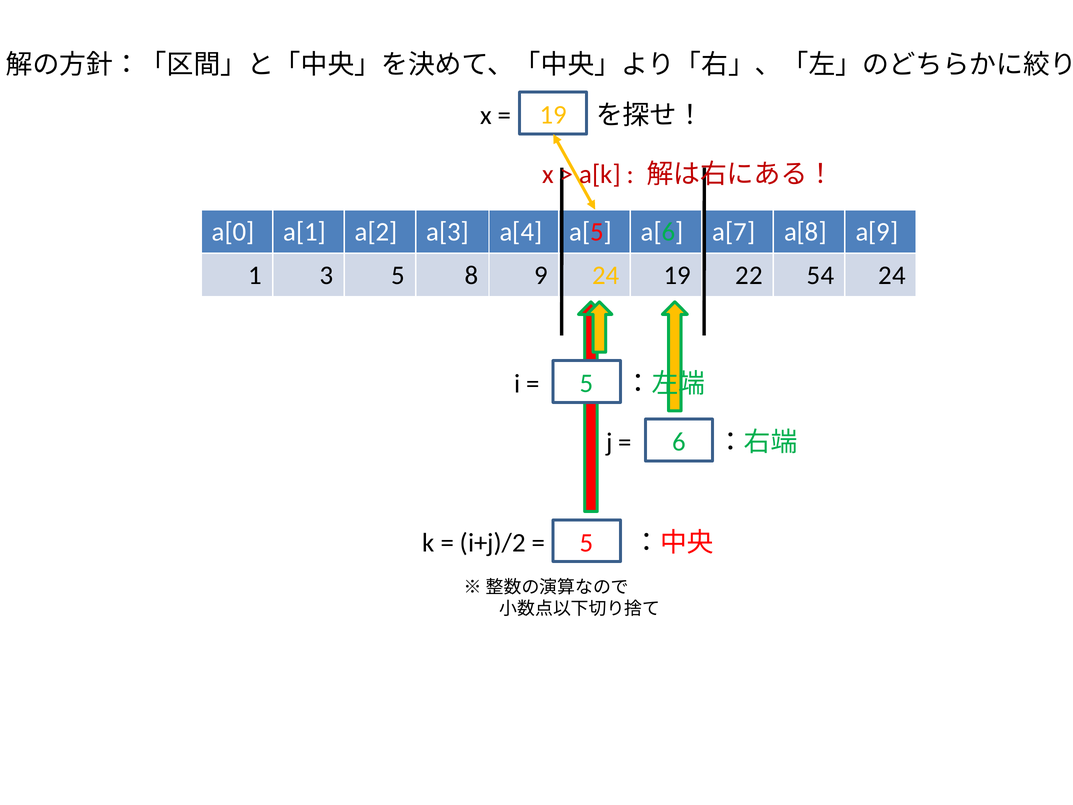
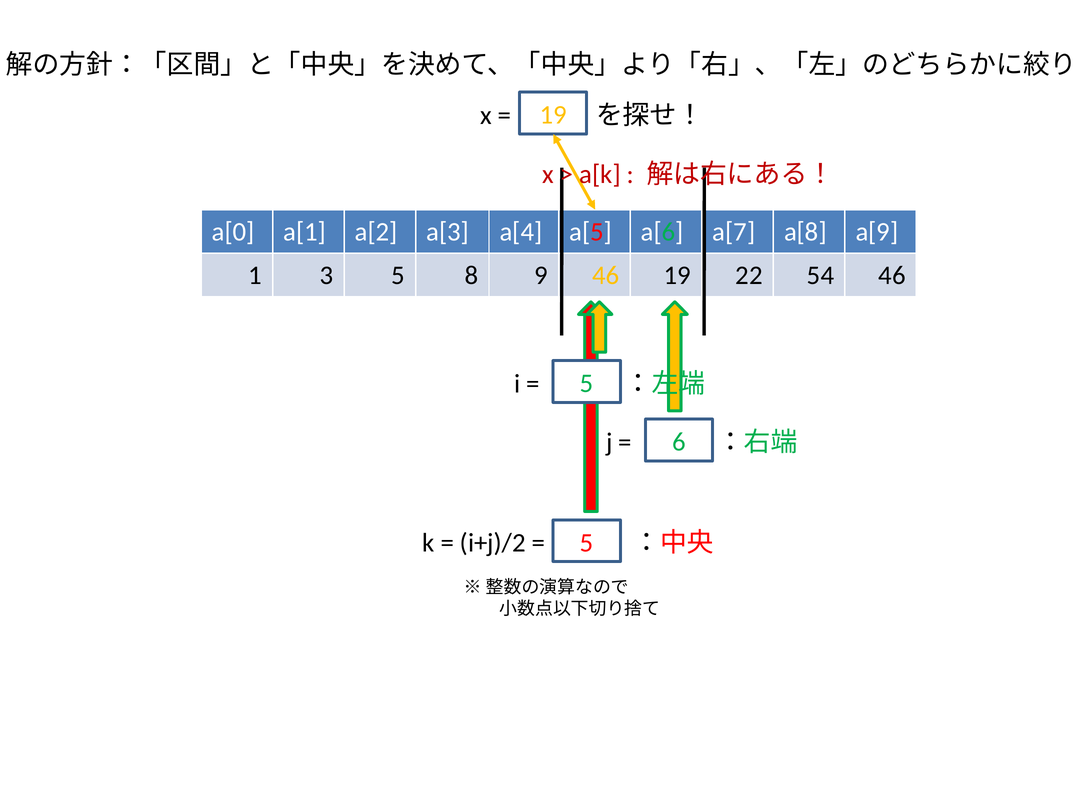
9 24: 24 -> 46
54 24: 24 -> 46
